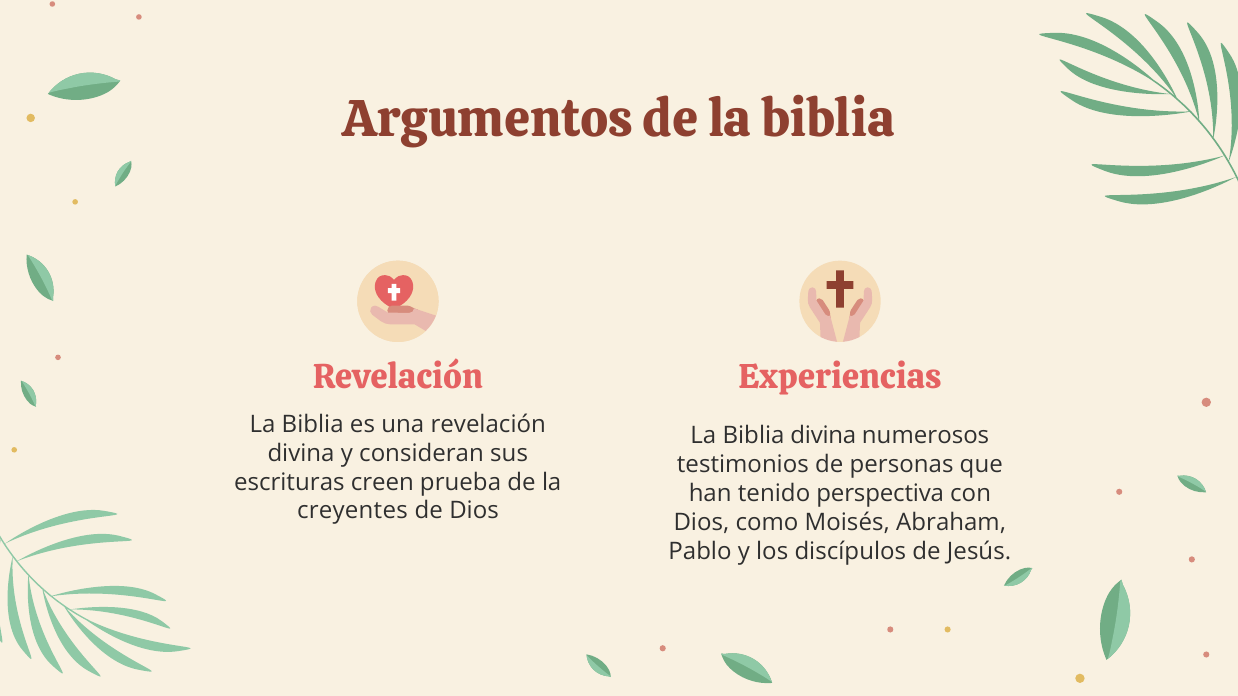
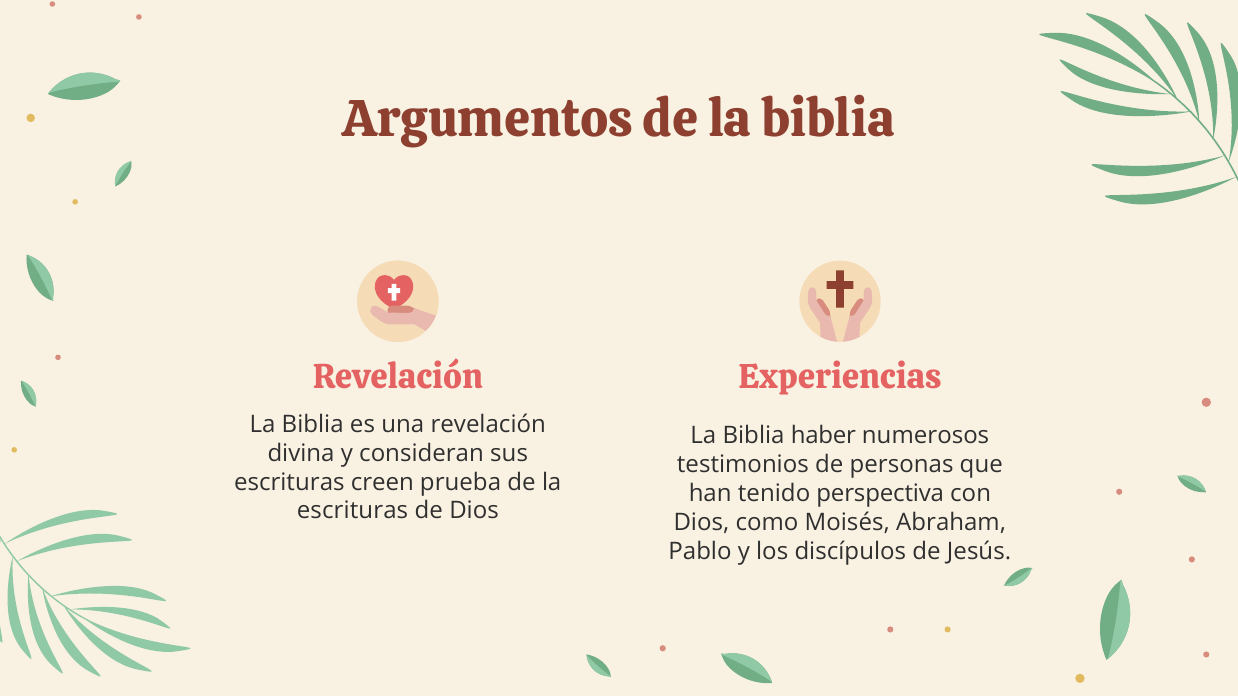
Biblia divina: divina -> haber
creyentes at (352, 511): creyentes -> escrituras
